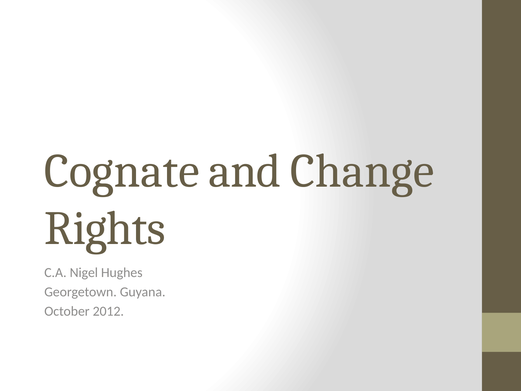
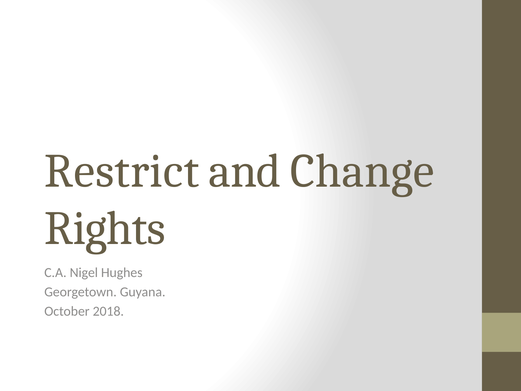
Cognate: Cognate -> Restrict
2012: 2012 -> 2018
